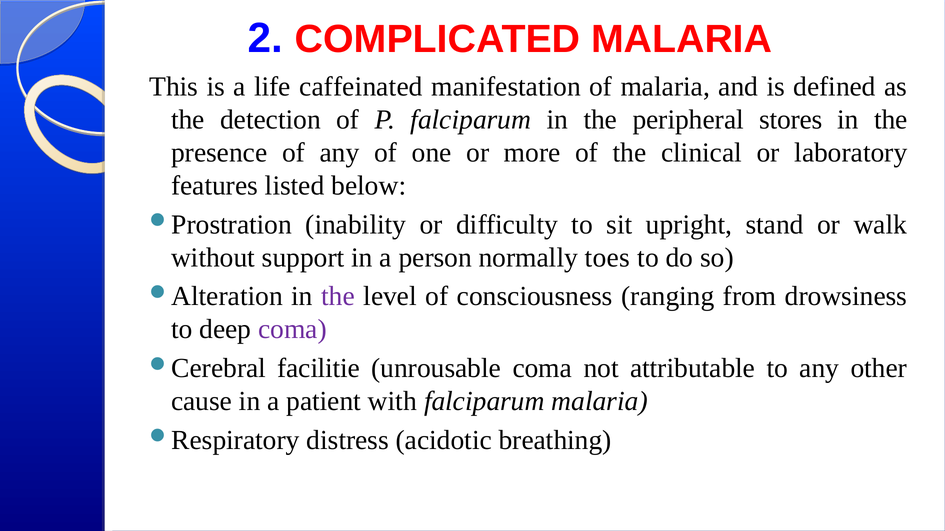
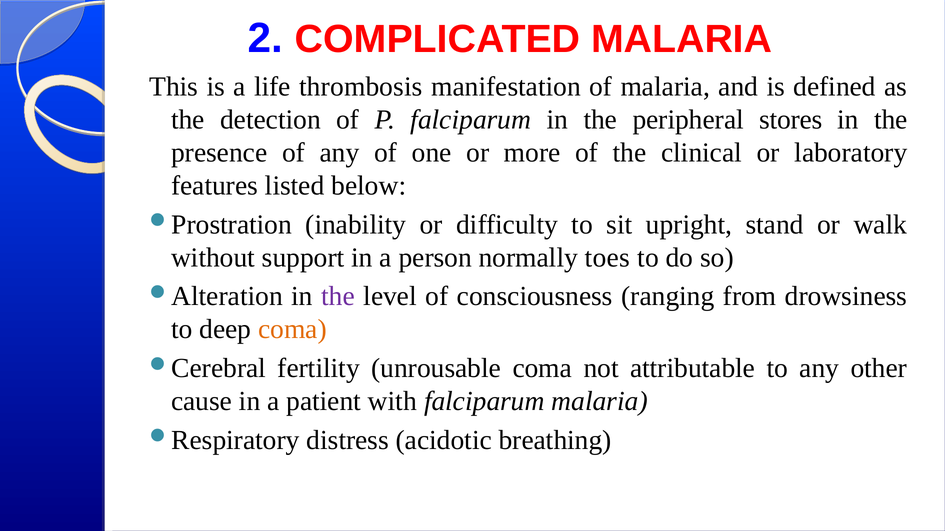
caffeinated: caffeinated -> thrombosis
coma at (292, 330) colour: purple -> orange
facilitie: facilitie -> fertility
